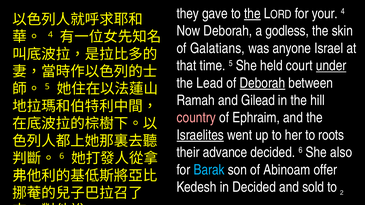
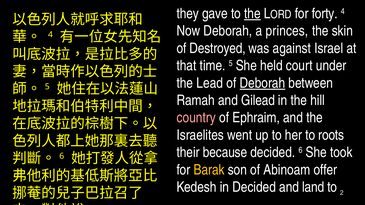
your: your -> forty
godless: godless -> princes
Galatians: Galatians -> Destroyed
anyone: anyone -> against
under underline: present -> none
Israelites underline: present -> none
advance: advance -> because
also: also -> took
Barak colour: light blue -> yellow
sold: sold -> land
